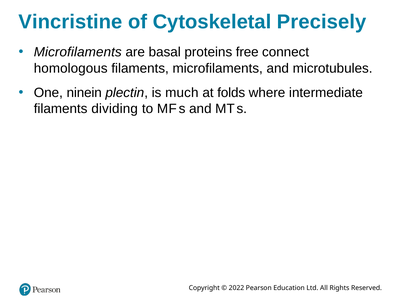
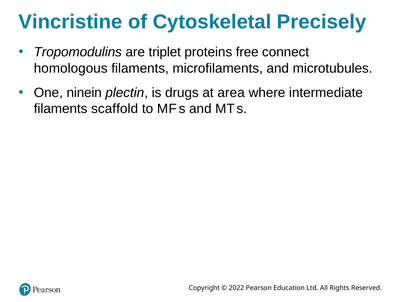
Microfilaments at (78, 52): Microfilaments -> Tropomodulins
basal: basal -> triplet
much: much -> drugs
folds: folds -> area
dividing: dividing -> scaffold
